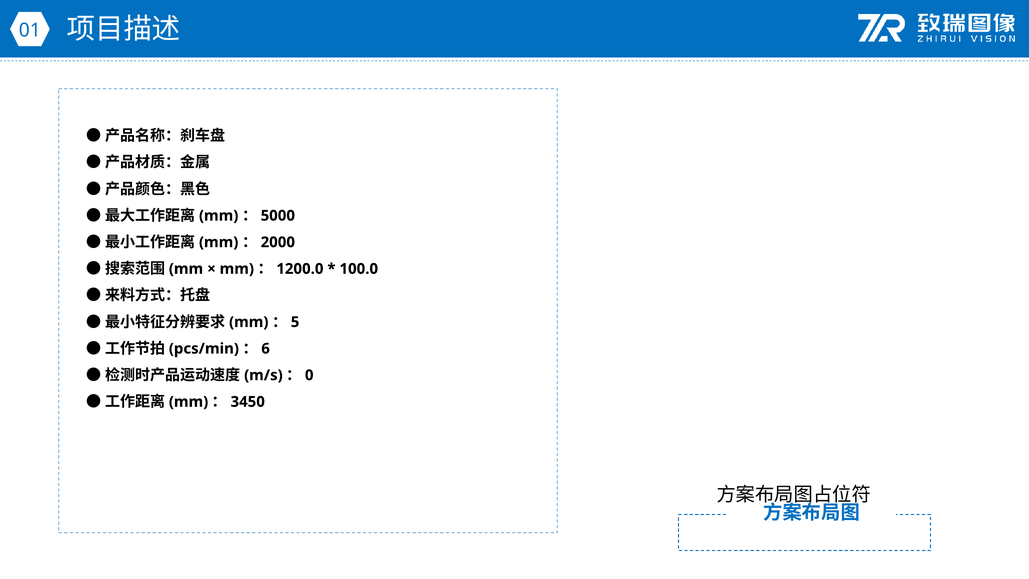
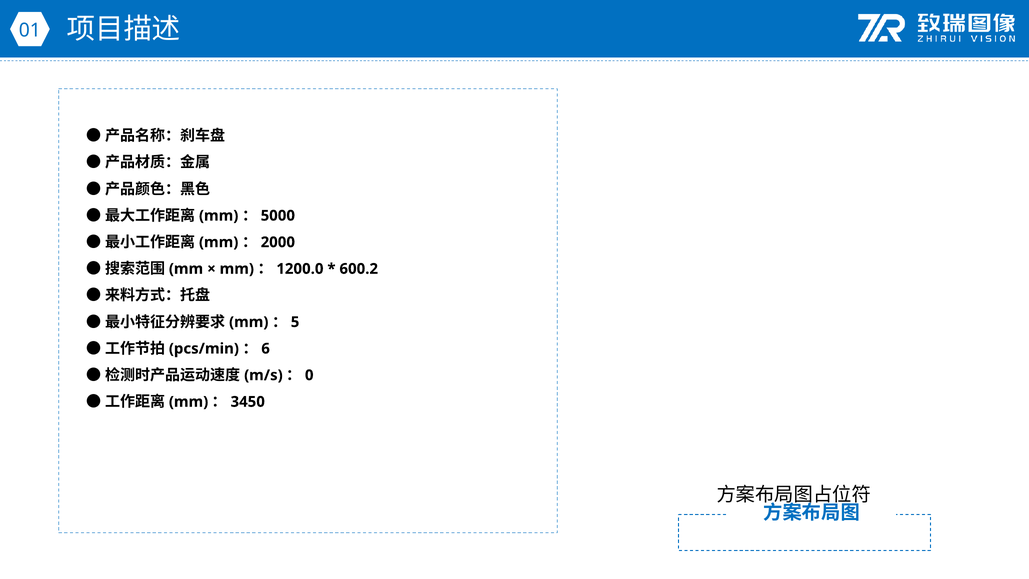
100.0: 100.0 -> 600.2
